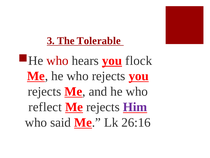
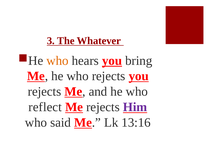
Tolerable: Tolerable -> Whatever
who at (57, 60) colour: red -> orange
flock: flock -> bring
26:16: 26:16 -> 13:16
